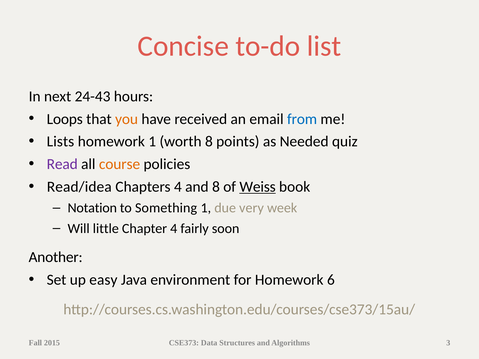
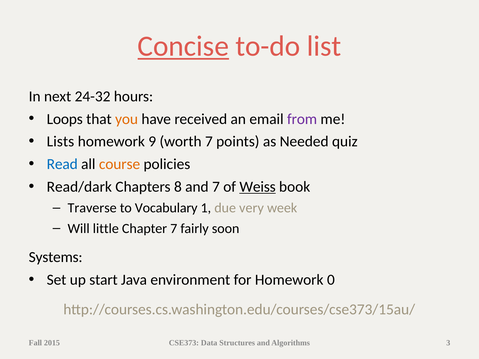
Concise underline: none -> present
24-43: 24-43 -> 24-32
from colour: blue -> purple
homework 1: 1 -> 9
worth 8: 8 -> 7
Read colour: purple -> blue
Read/idea: Read/idea -> Read/dark
Chapters 4: 4 -> 8
and 8: 8 -> 7
Notation: Notation -> Traverse
Something: Something -> Vocabulary
Chapter 4: 4 -> 7
Another: Another -> Systems
easy: easy -> start
6: 6 -> 0
